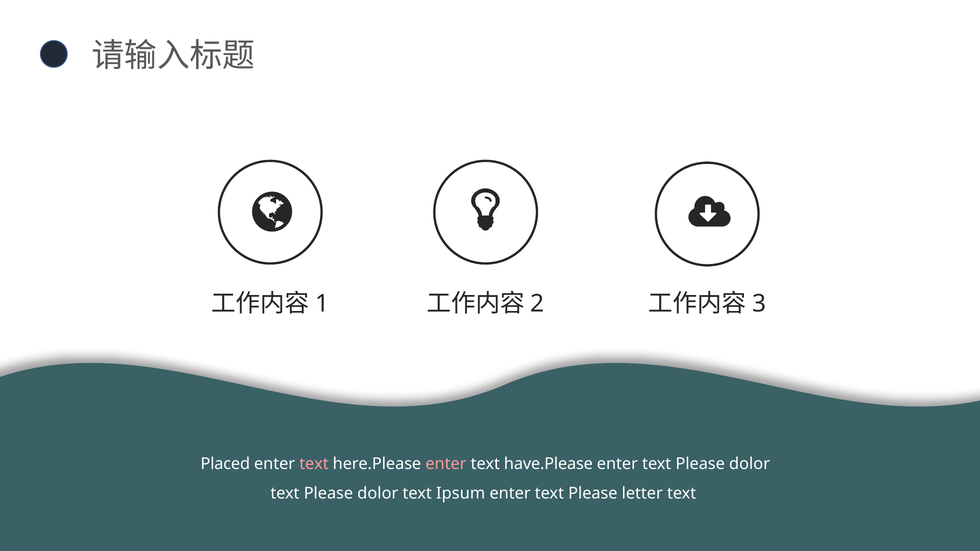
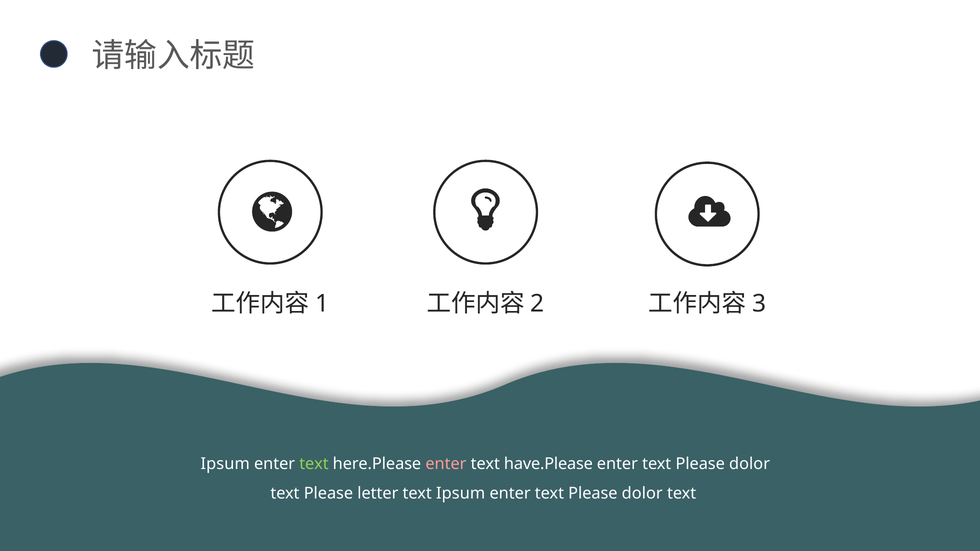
Placed at (225, 464): Placed -> Ipsum
text at (314, 464) colour: pink -> light green
dolor at (378, 493): dolor -> letter
letter at (642, 493): letter -> dolor
